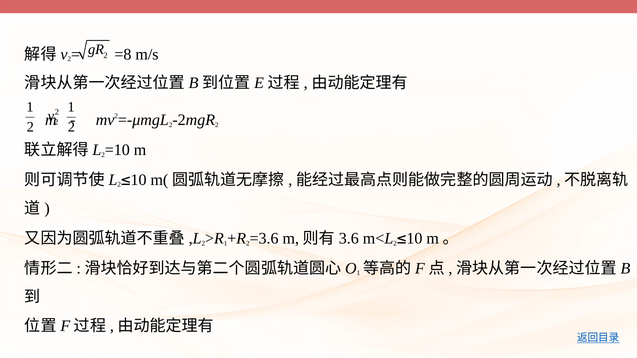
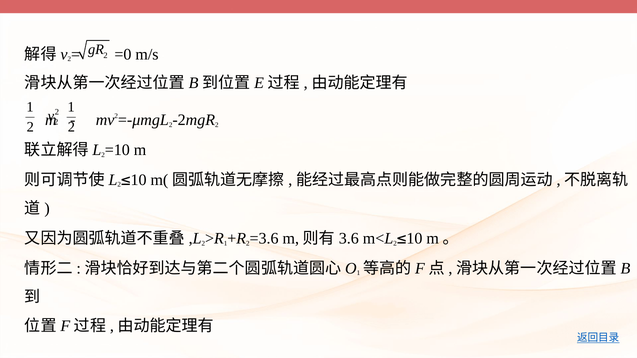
=8: =8 -> =0
